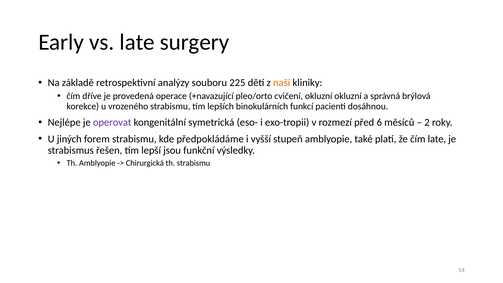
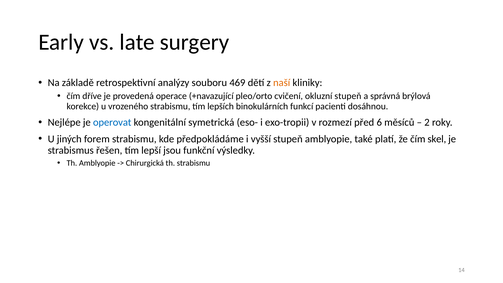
225: 225 -> 469
okluzní okluzní: okluzní -> stupeň
operovat colour: purple -> blue
čím late: late -> skel
